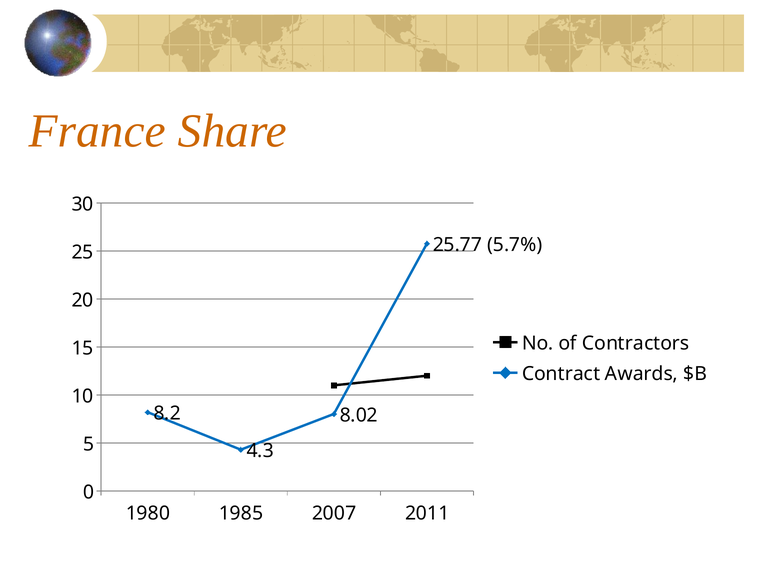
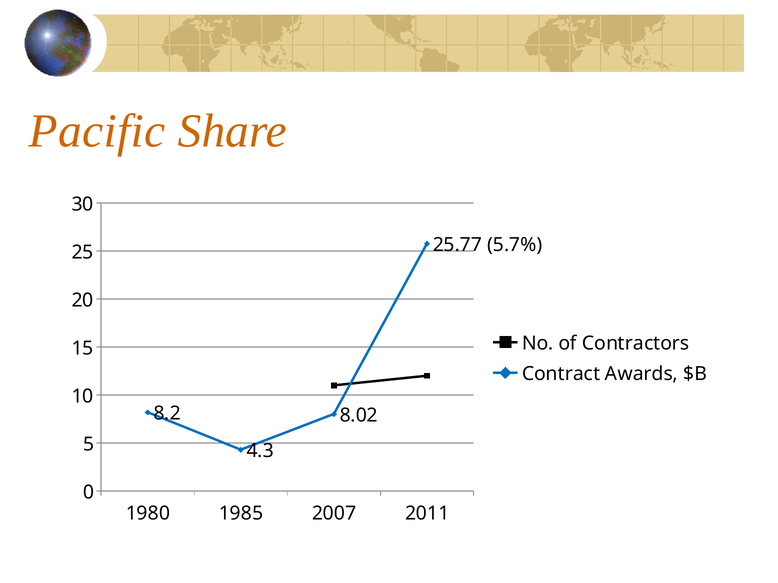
France: France -> Pacific
